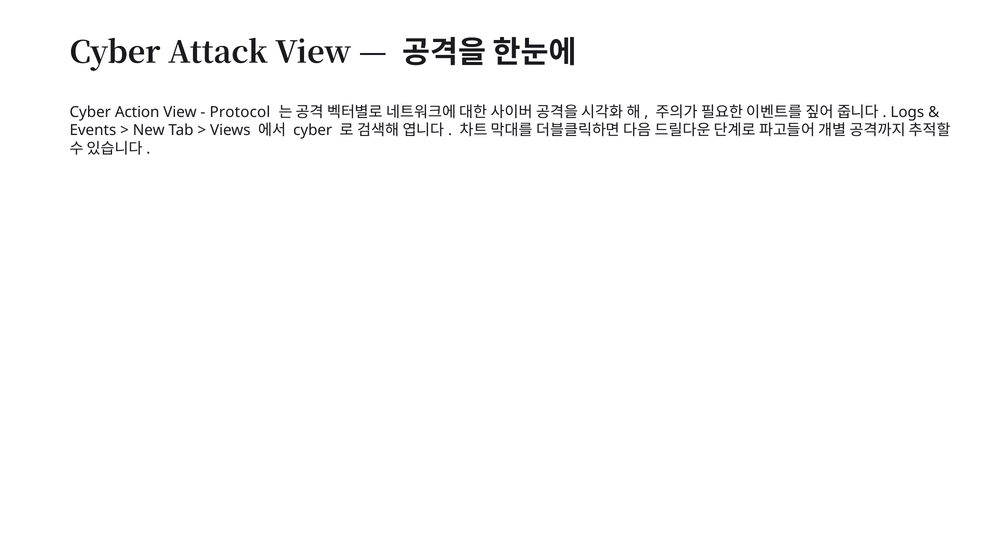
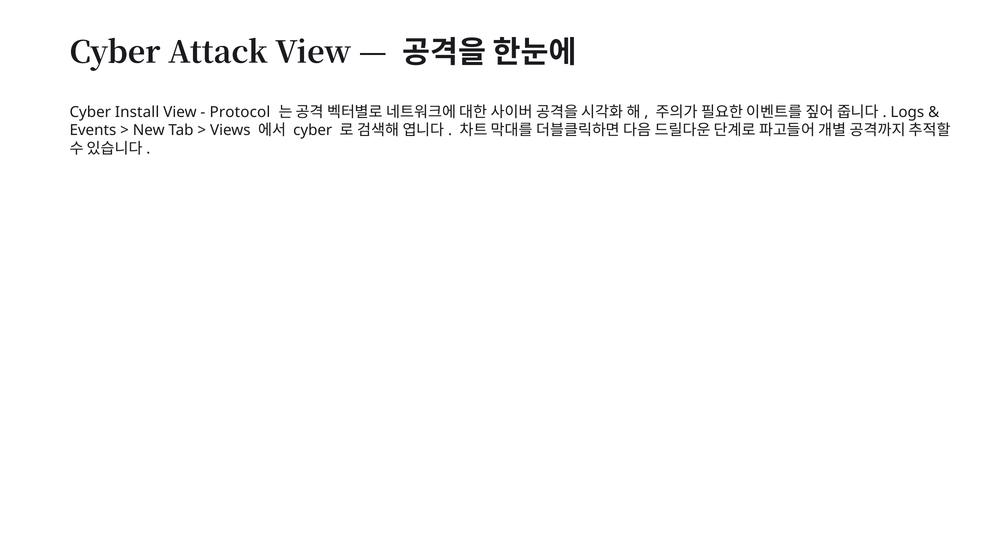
Action: Action -> Install
